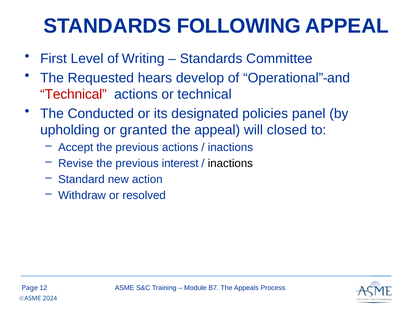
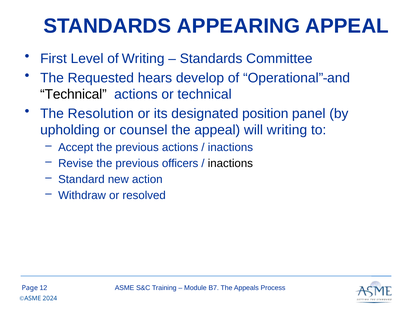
FOLLOWING: FOLLOWING -> APPEARING
Technical at (73, 94) colour: red -> black
Conducted: Conducted -> Resolution
policies: policies -> position
granted: granted -> counsel
will closed: closed -> writing
interest: interest -> officers
